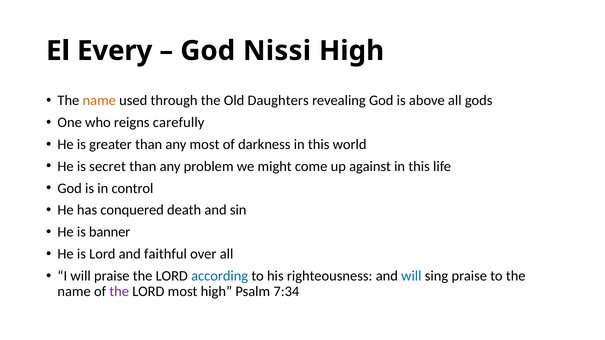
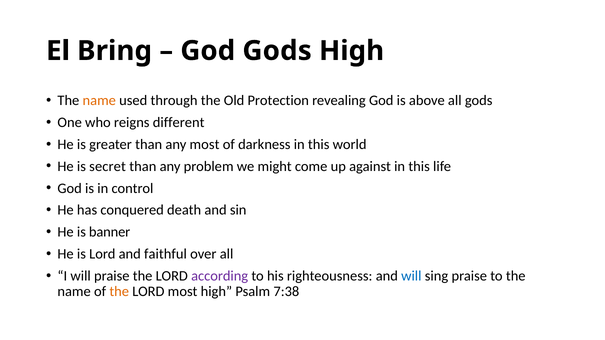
Every: Every -> Bring
God Nissi: Nissi -> Gods
Daughters: Daughters -> Protection
carefully: carefully -> different
according colour: blue -> purple
the at (119, 292) colour: purple -> orange
7:34: 7:34 -> 7:38
